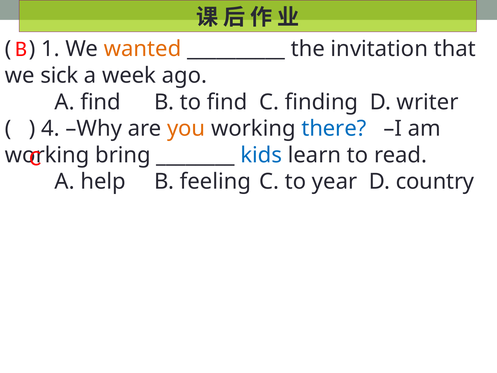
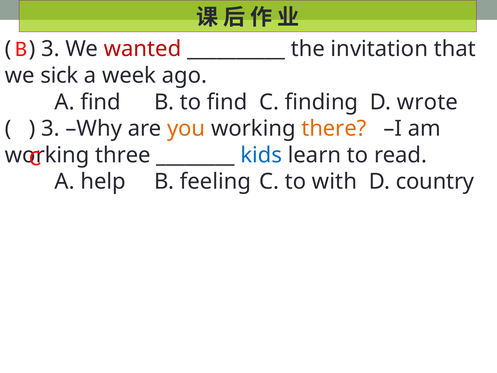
1 at (50, 49): 1 -> 3
wanted colour: orange -> red
writer: writer -> wrote
4 at (50, 129): 4 -> 3
there colour: blue -> orange
bring: bring -> three
year: year -> with
